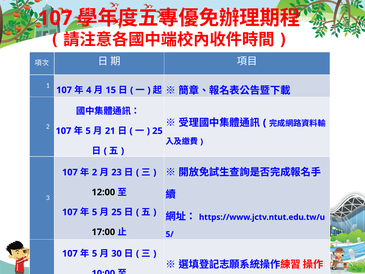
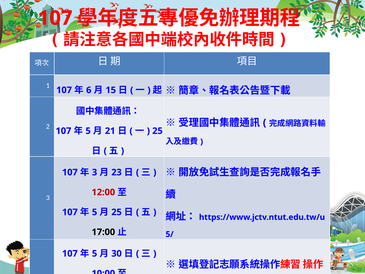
4 at (89, 90): 4 -> 6
2 at (95, 172): 2 -> 3
12:00 at (103, 192) colour: black -> red
